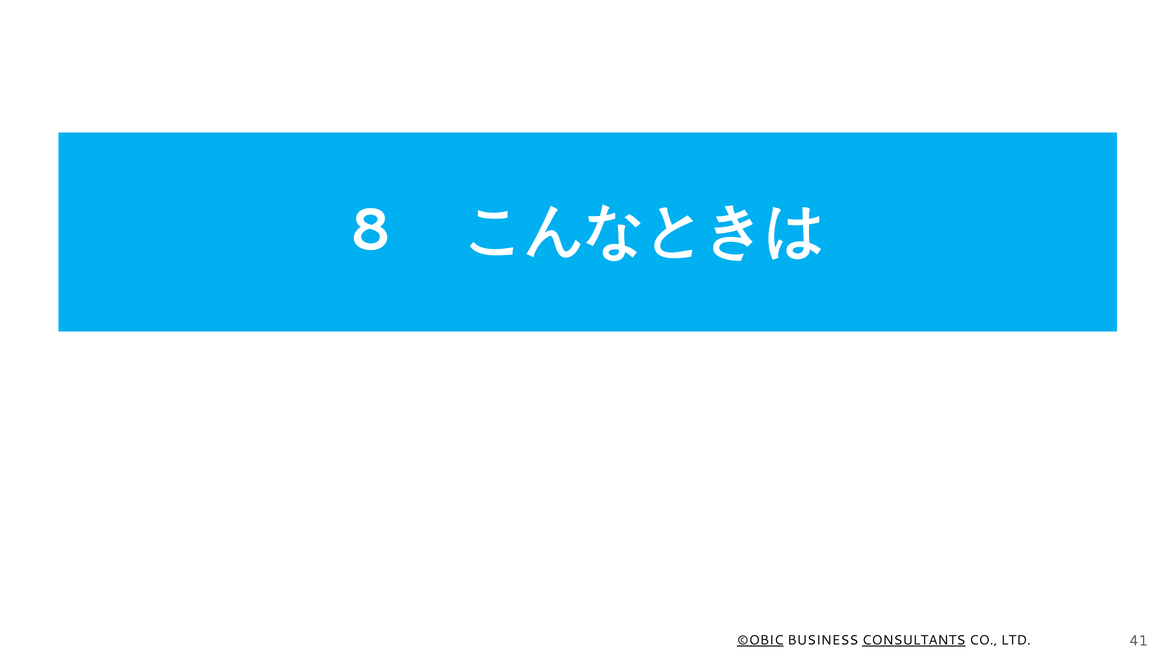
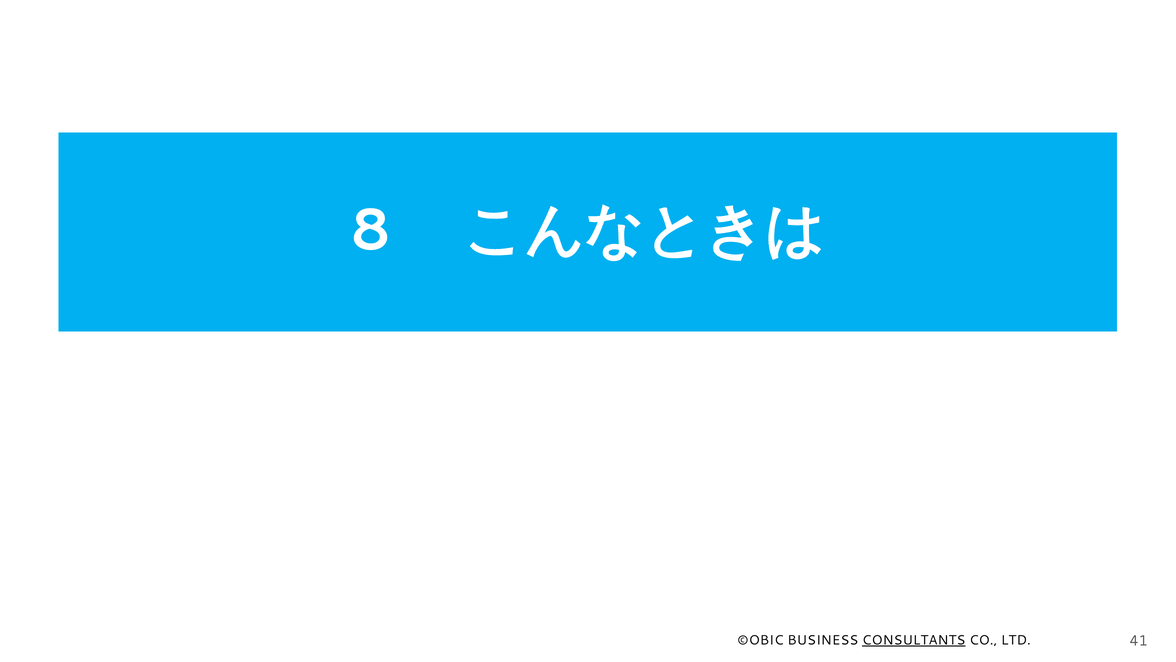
©OBIC underline: present -> none
